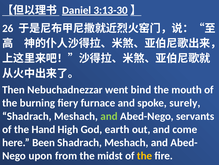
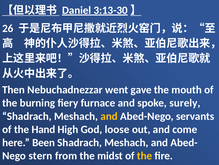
bind: bind -> gave
and at (109, 116) colour: light green -> yellow
earth: earth -> loose
upon: upon -> stern
